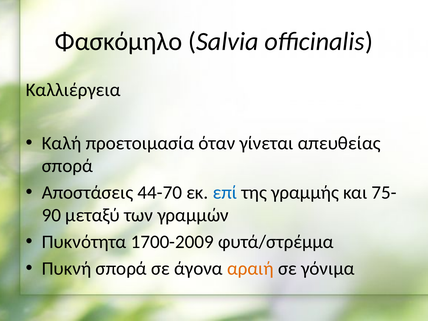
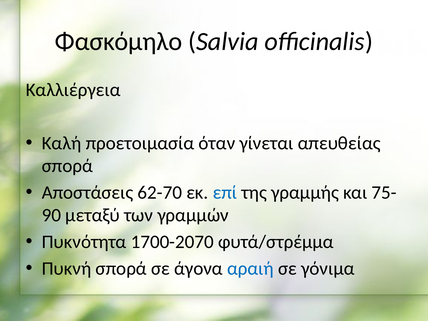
44-70: 44-70 -> 62-70
1700-2009: 1700-2009 -> 1700-2070
αραιή colour: orange -> blue
